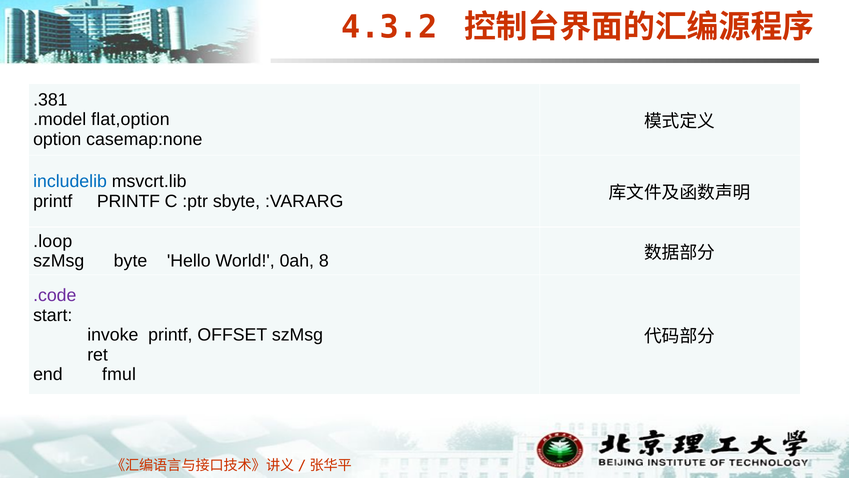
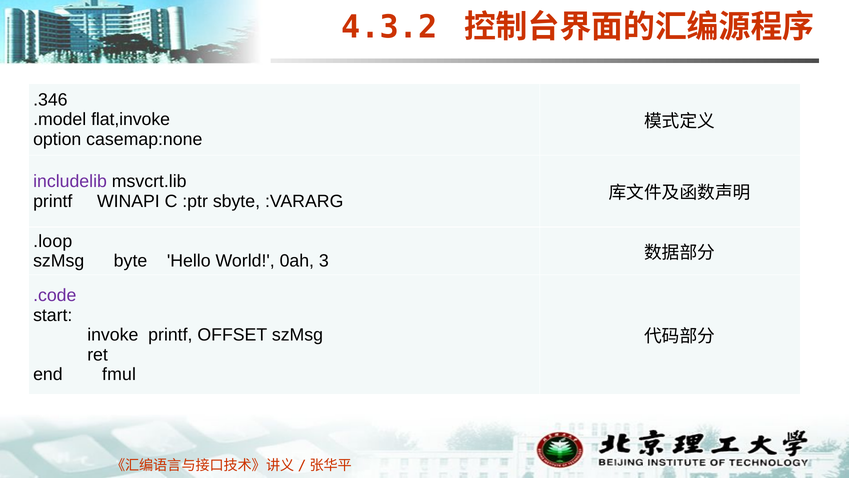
.381: .381 -> .346
flat,option: flat,option -> flat,invoke
includelib colour: blue -> purple
printf PRINTF: PRINTF -> WINAPI
8: 8 -> 3
